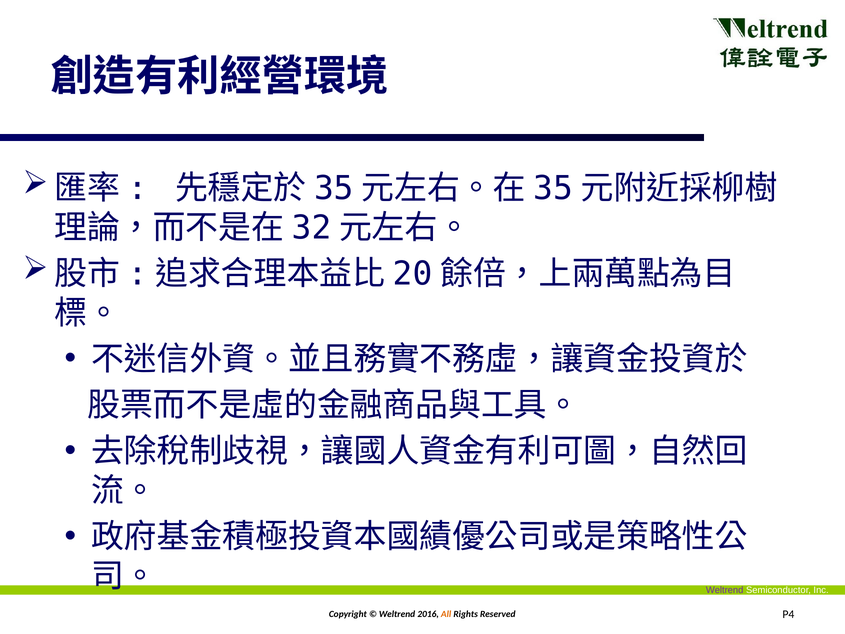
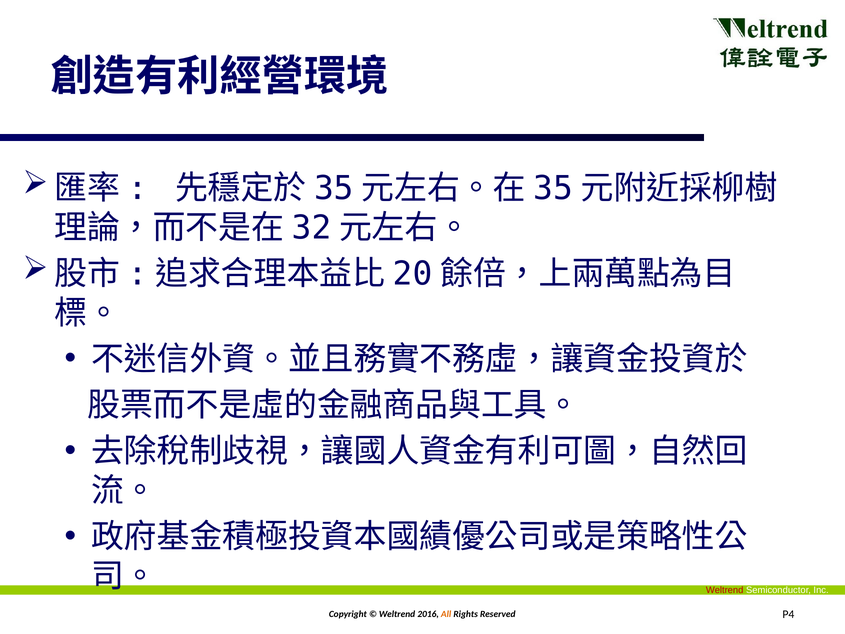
Weltrend at (725, 590) colour: purple -> red
